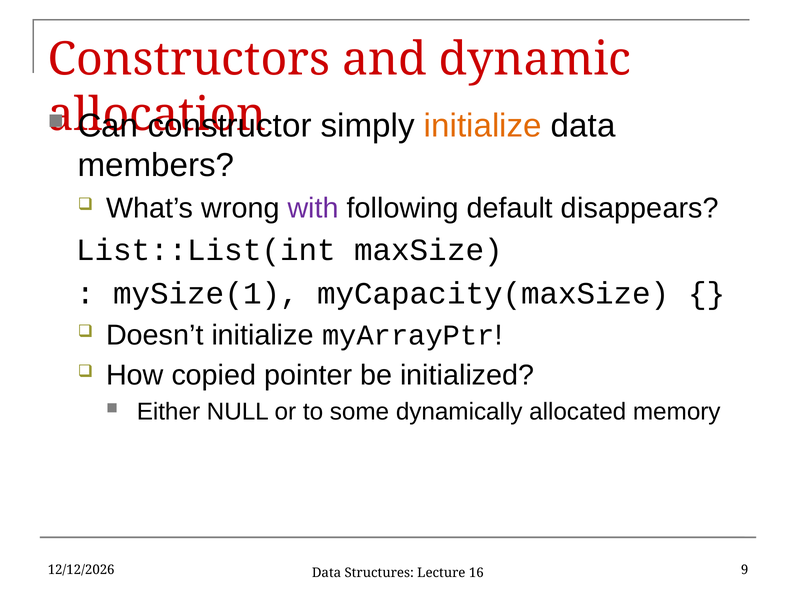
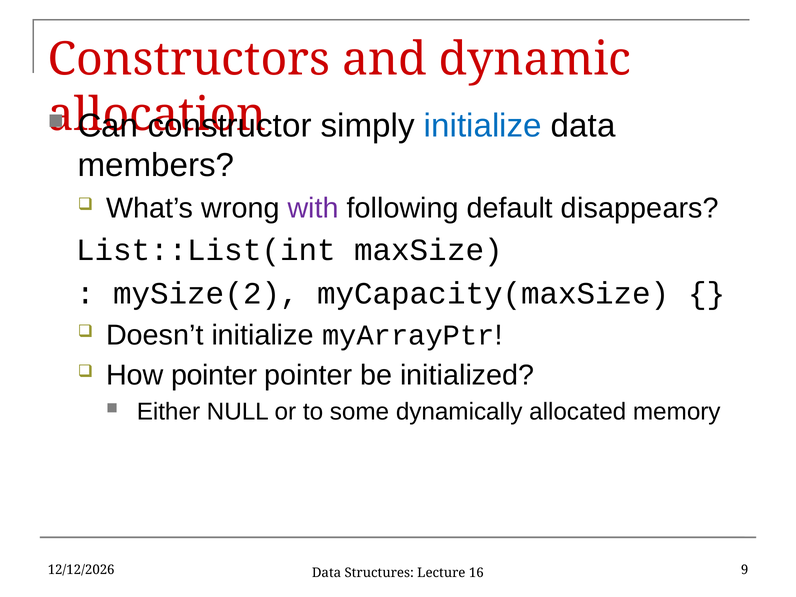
initialize at (483, 126) colour: orange -> blue
mySize(1: mySize(1 -> mySize(2
How copied: copied -> pointer
